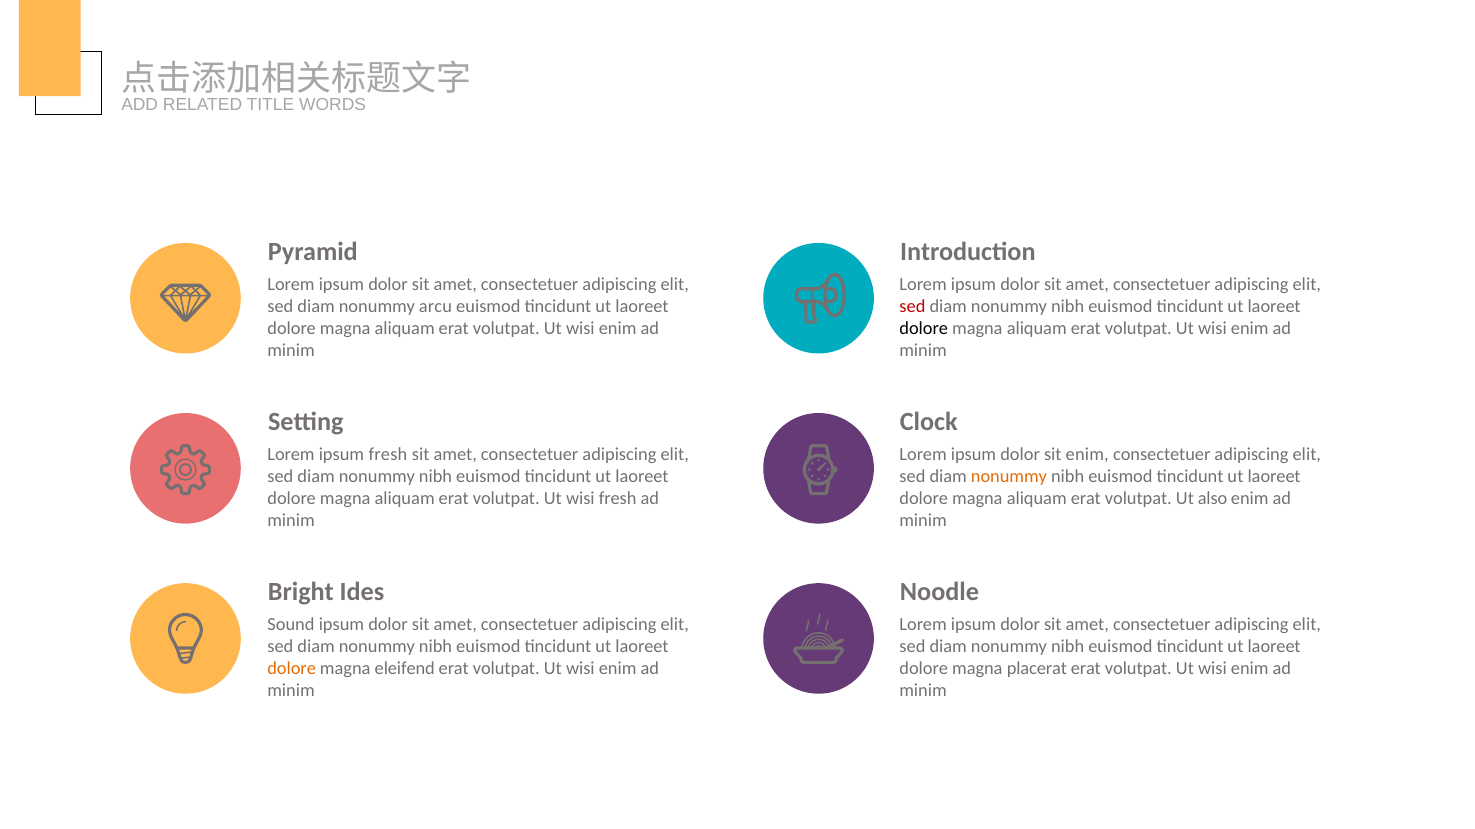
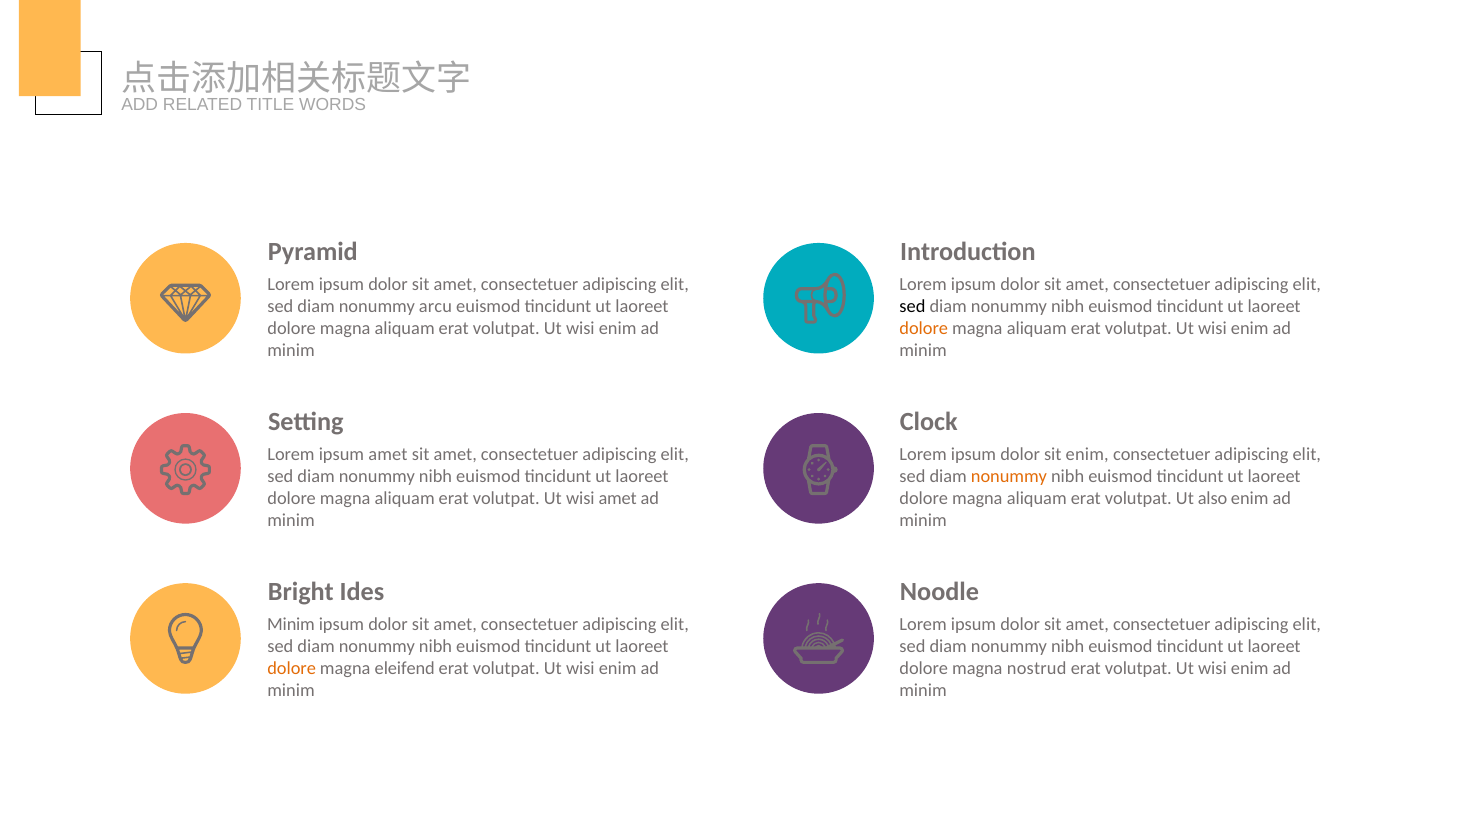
sed at (912, 306) colour: red -> black
dolore at (924, 329) colour: black -> orange
ipsum fresh: fresh -> amet
wisi fresh: fresh -> amet
Sound at (291, 625): Sound -> Minim
placerat: placerat -> nostrud
